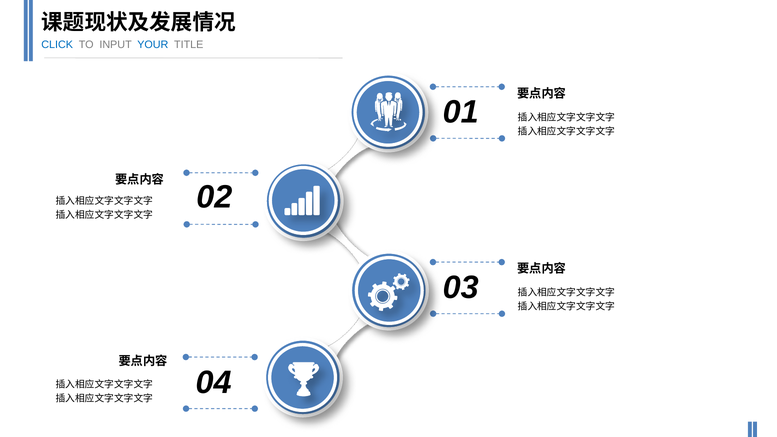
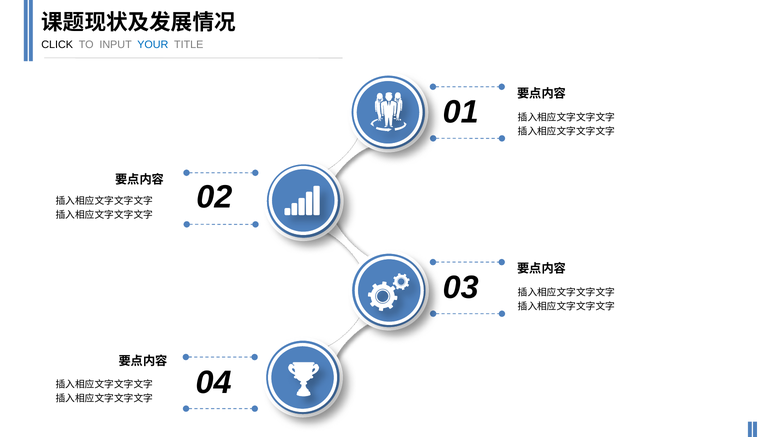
CLICK colour: blue -> black
